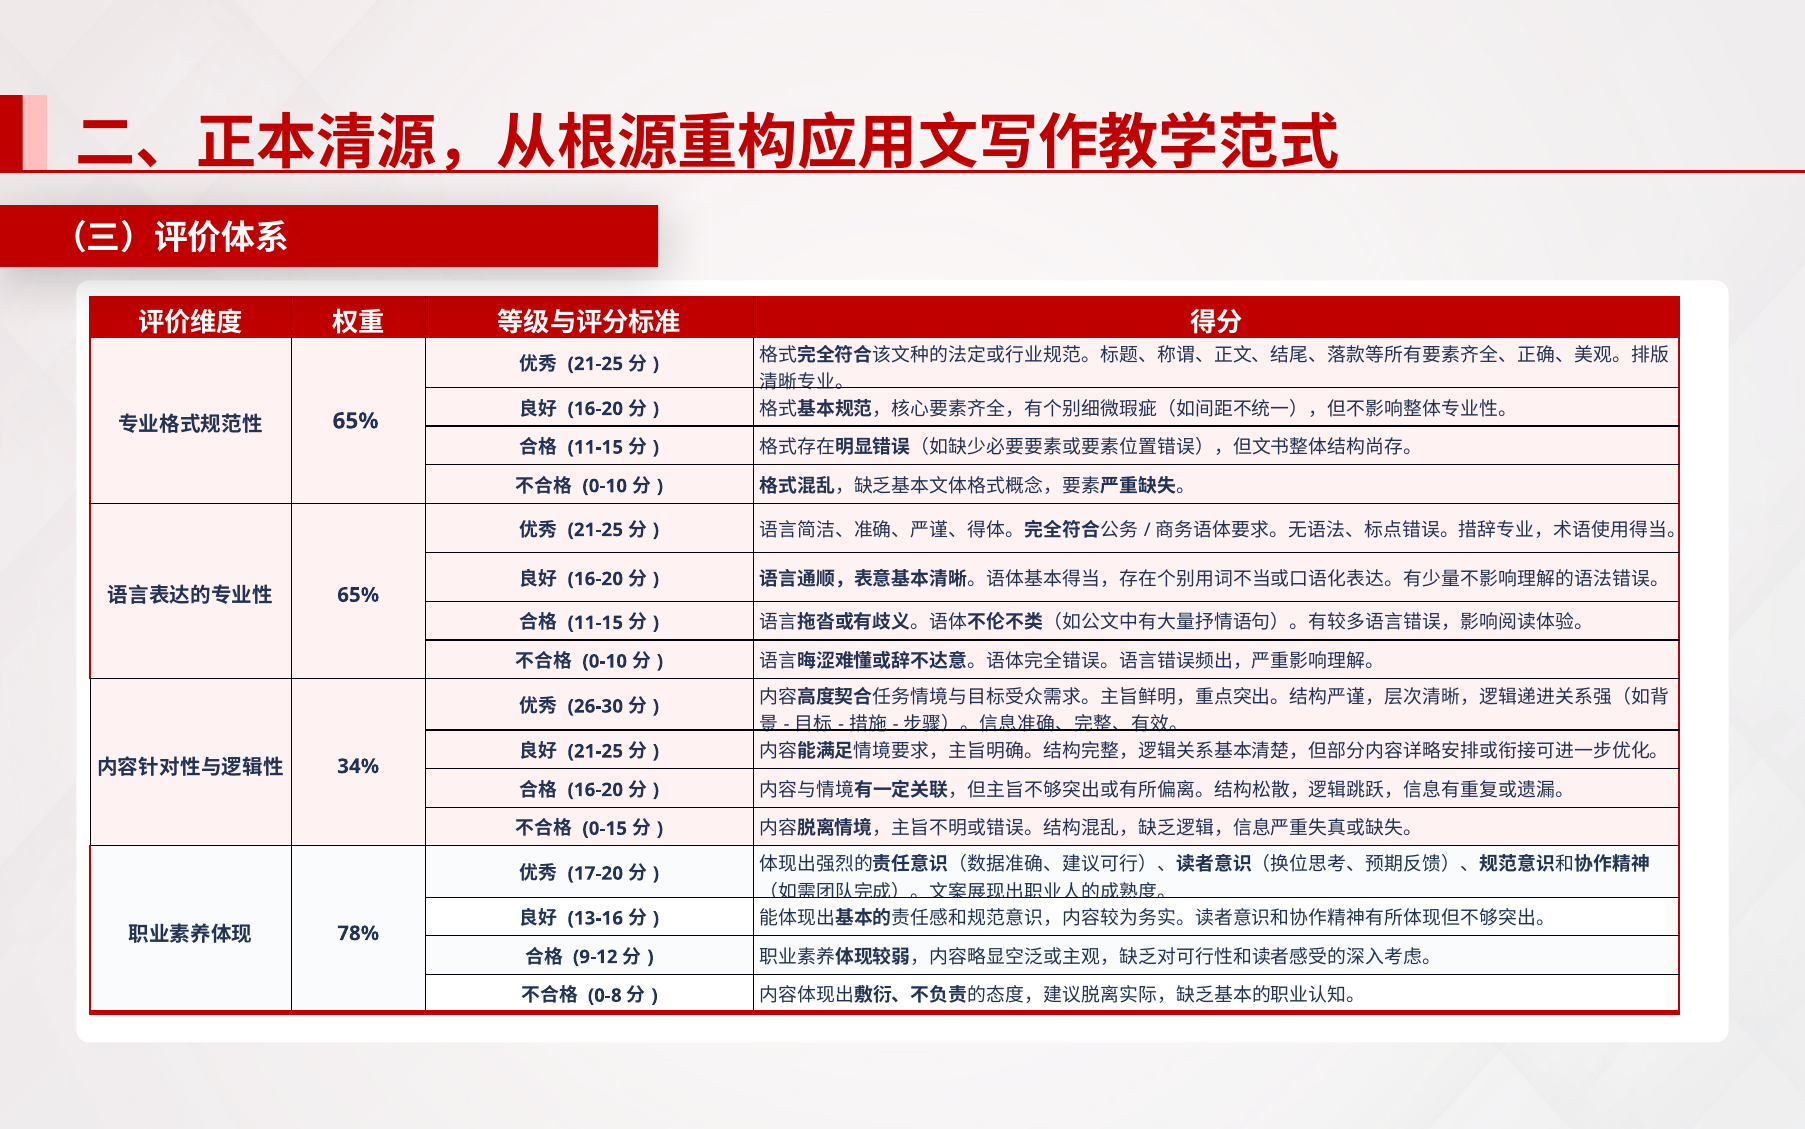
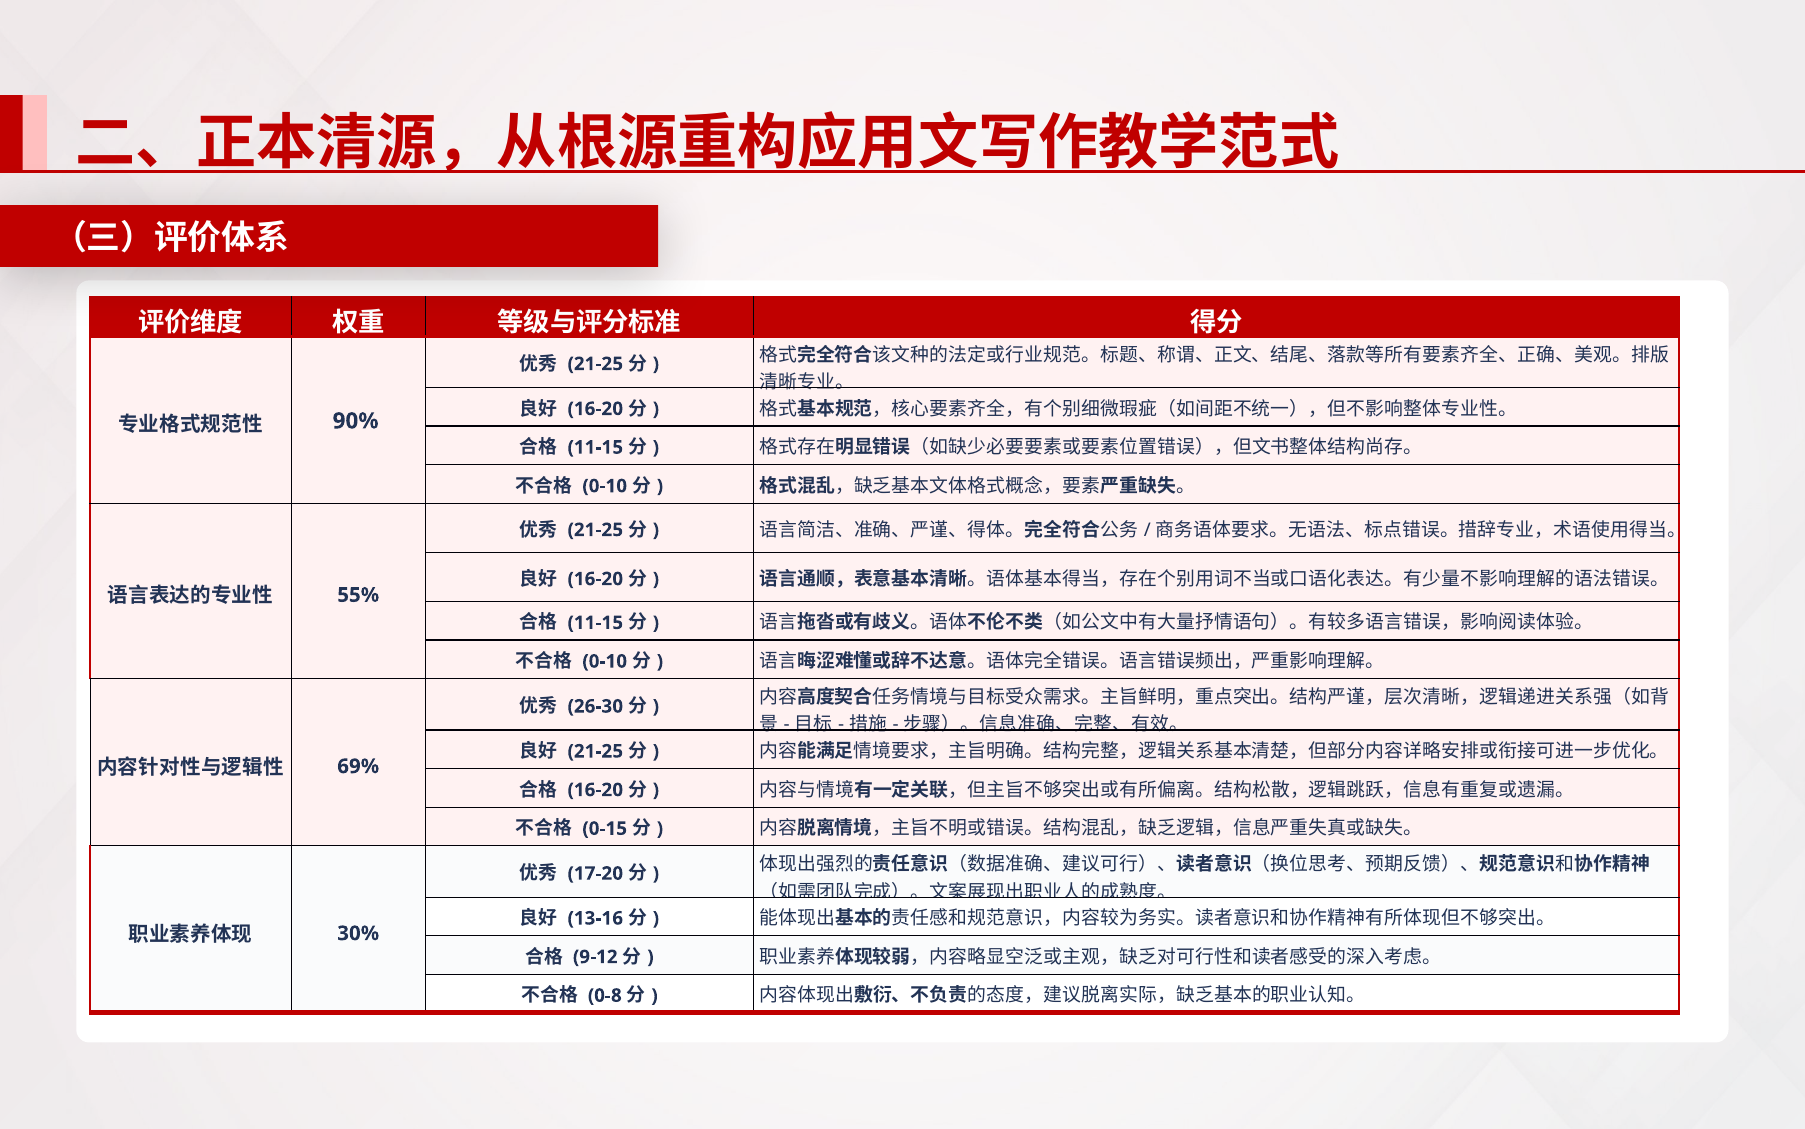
65% at (356, 421): 65% -> 90%
65% at (358, 595): 65% -> 55%
34%: 34% -> 69%
78%: 78% -> 30%
